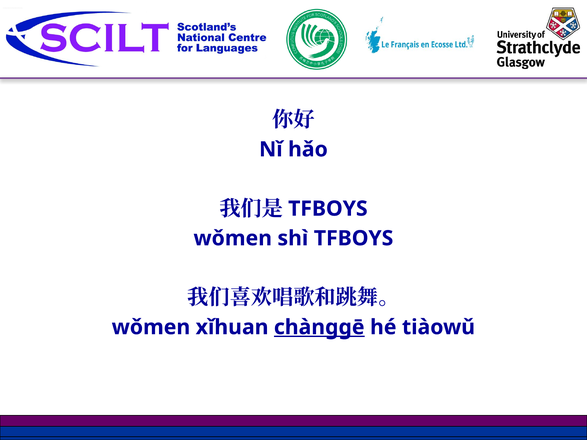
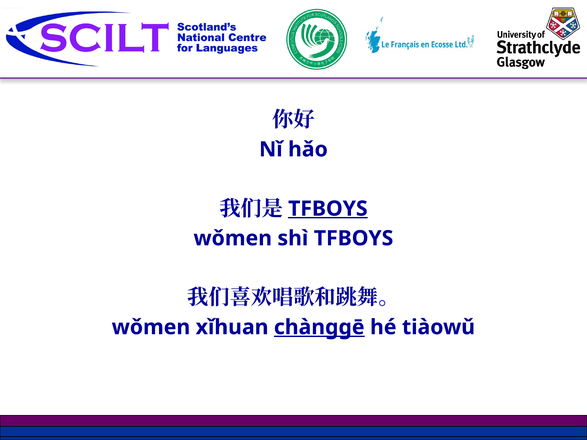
TFBOYS at (328, 209) underline: none -> present
